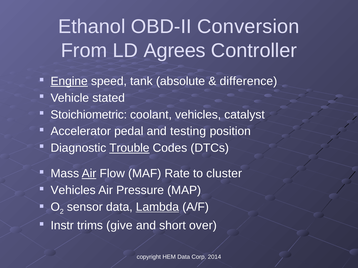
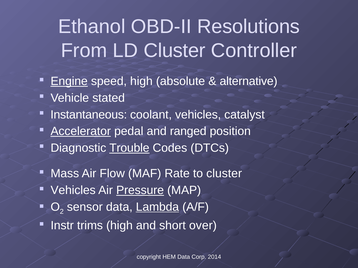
Conversion: Conversion -> Resolutions
LD Agrees: Agrees -> Cluster
speed tank: tank -> high
difference: difference -> alternative
Stoichiometric: Stoichiometric -> Instantaneous
Accelerator underline: none -> present
testing: testing -> ranged
Air at (89, 174) underline: present -> none
Pressure underline: none -> present
trims give: give -> high
